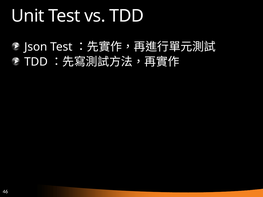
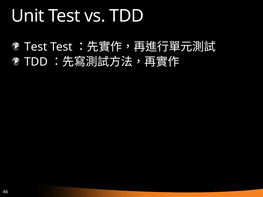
Json at (36, 47): Json -> Test
